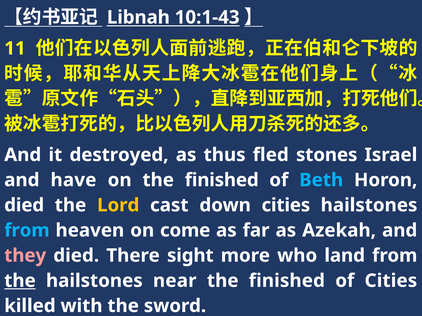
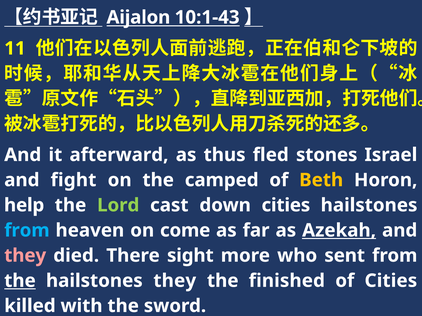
Libnah: Libnah -> Aijalon
destroyed: destroyed -> afterward
have: have -> fight
on the finished: finished -> camped
Beth colour: light blue -> yellow
died at (24, 206): died -> help
Lord colour: yellow -> light green
Azekah underline: none -> present
land: land -> sent
hailstones near: near -> they
